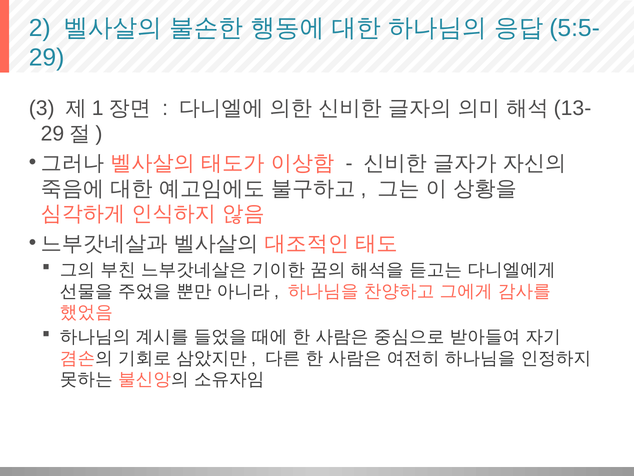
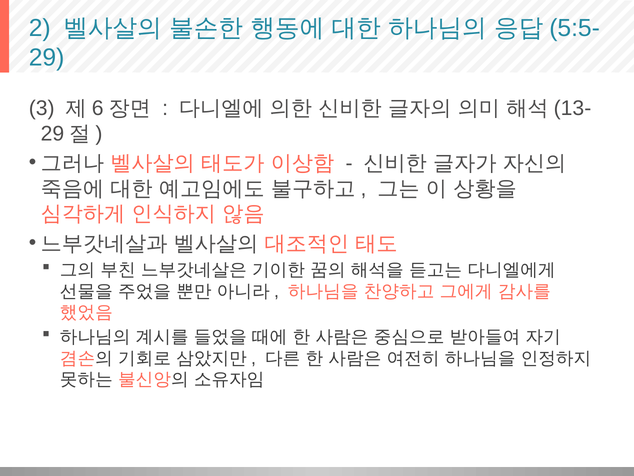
1: 1 -> 6
